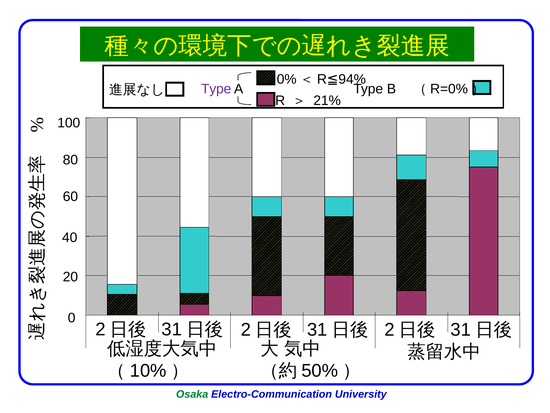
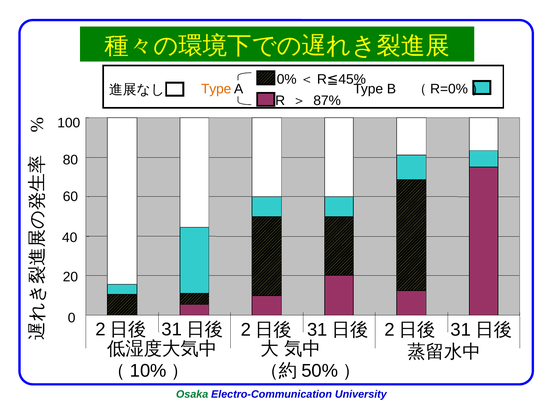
94%: 94% -> 45%
Type at (216, 89) colour: purple -> orange
21%: 21% -> 87%
